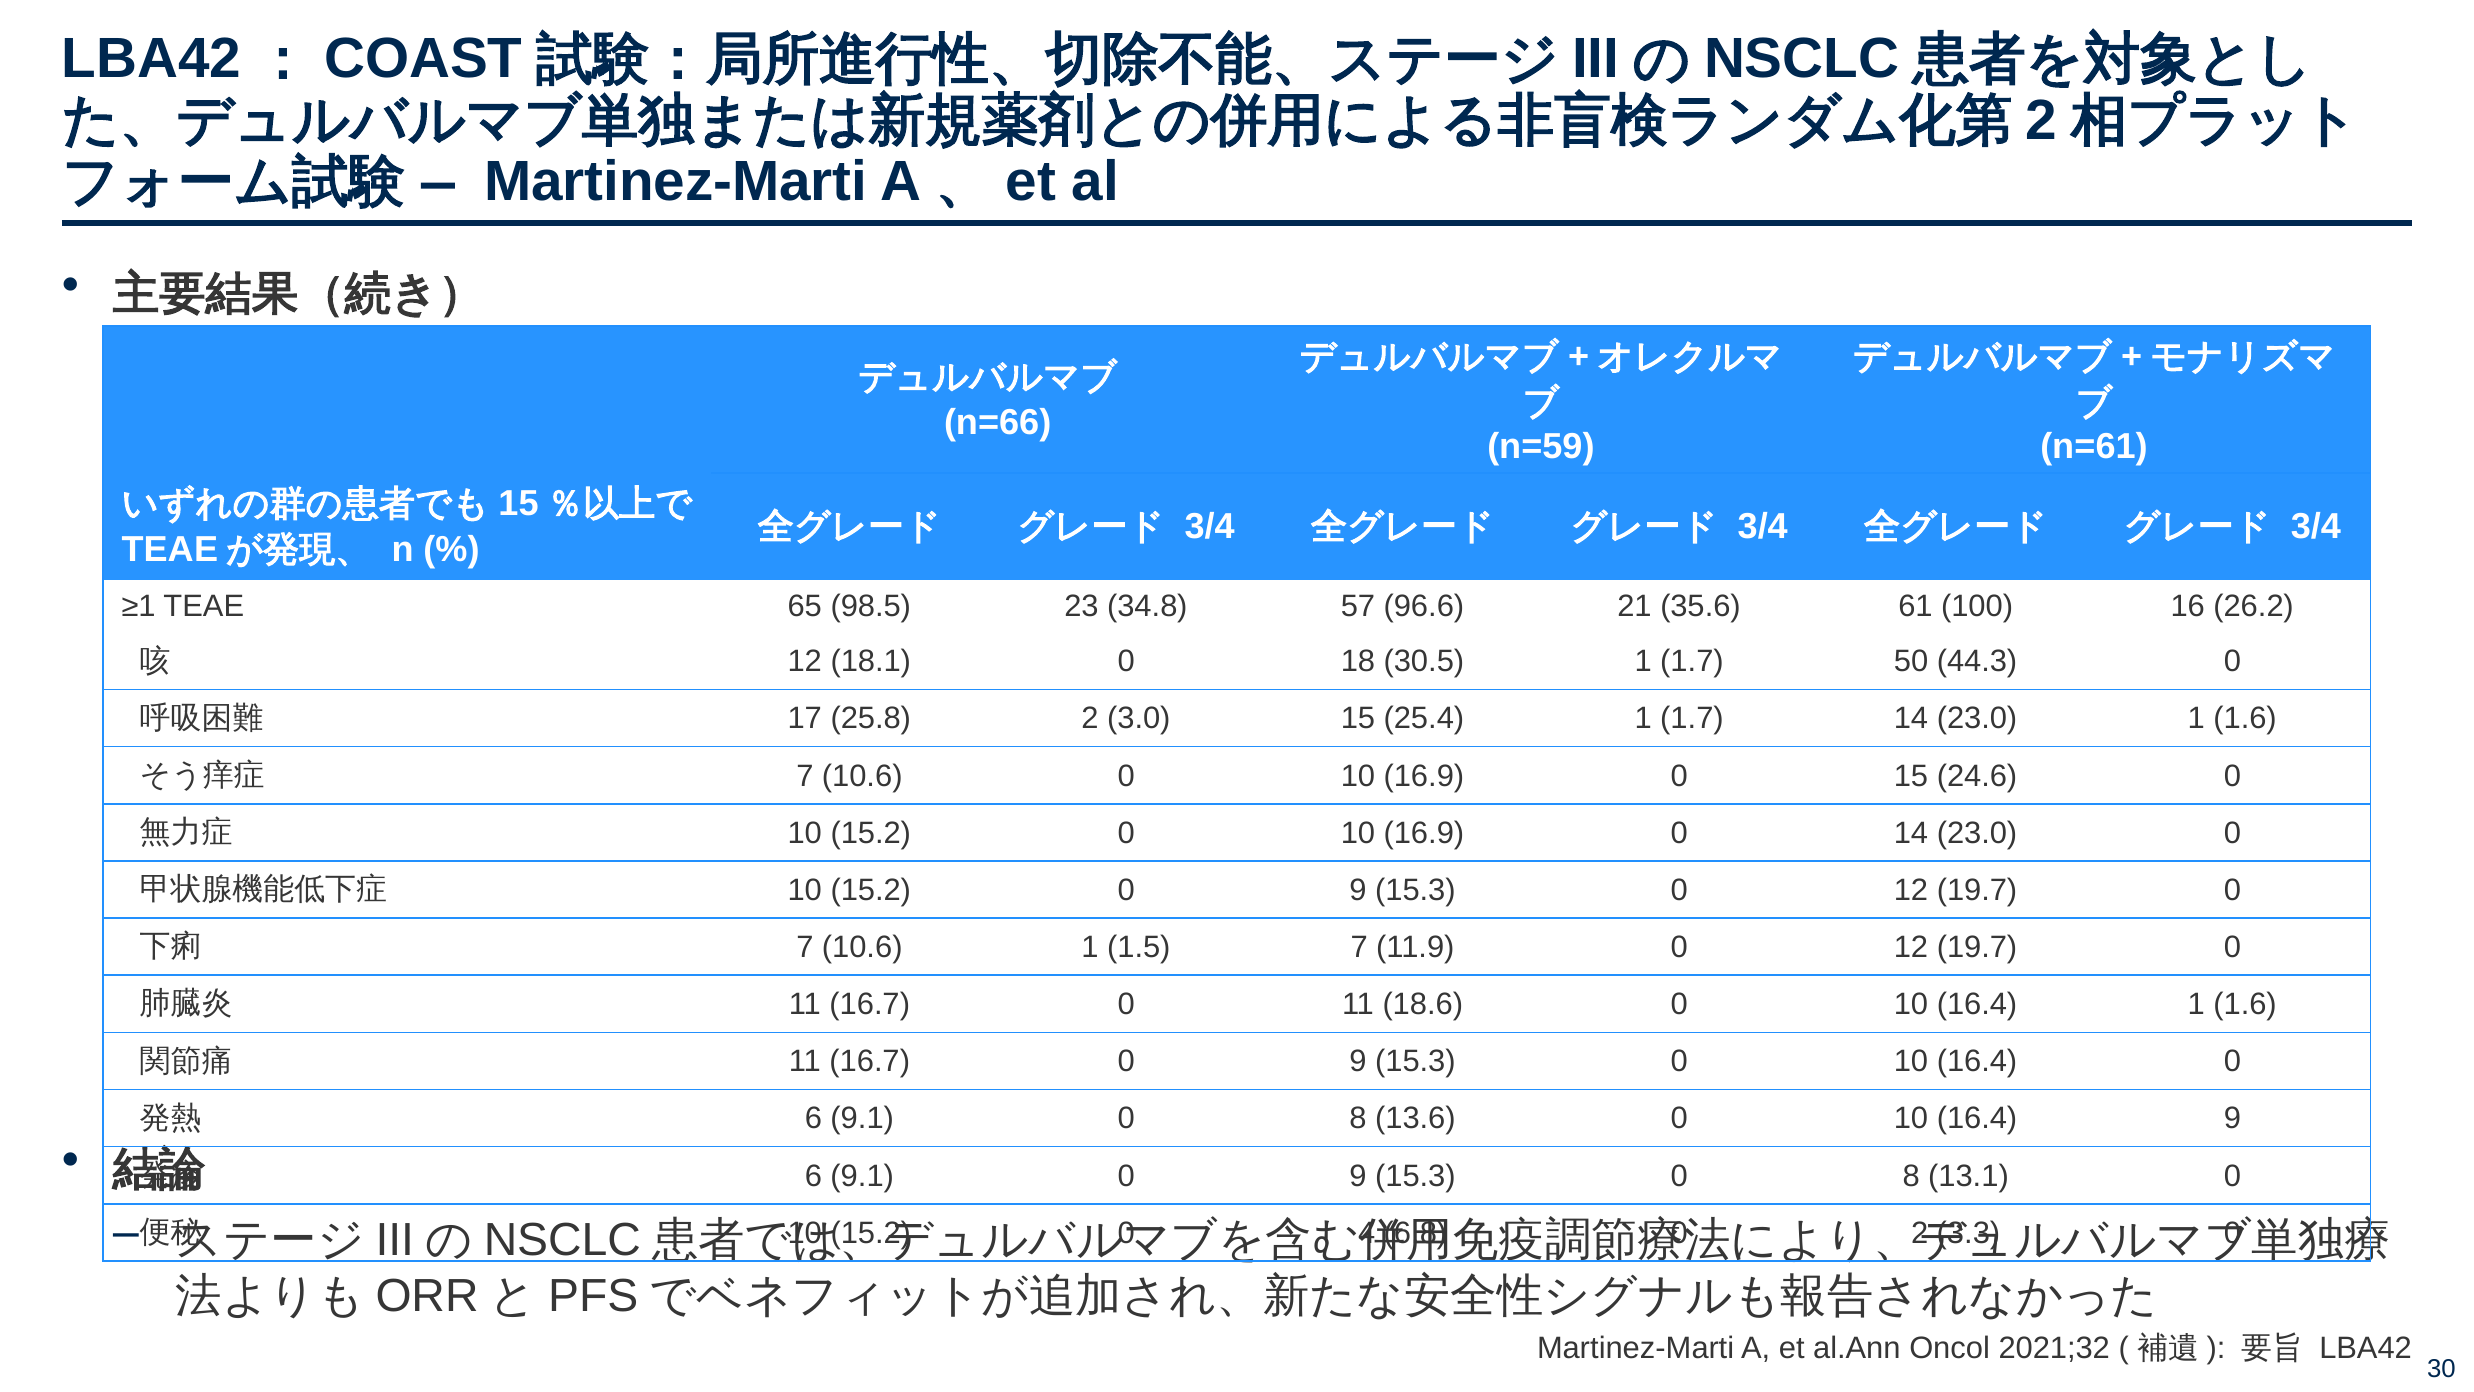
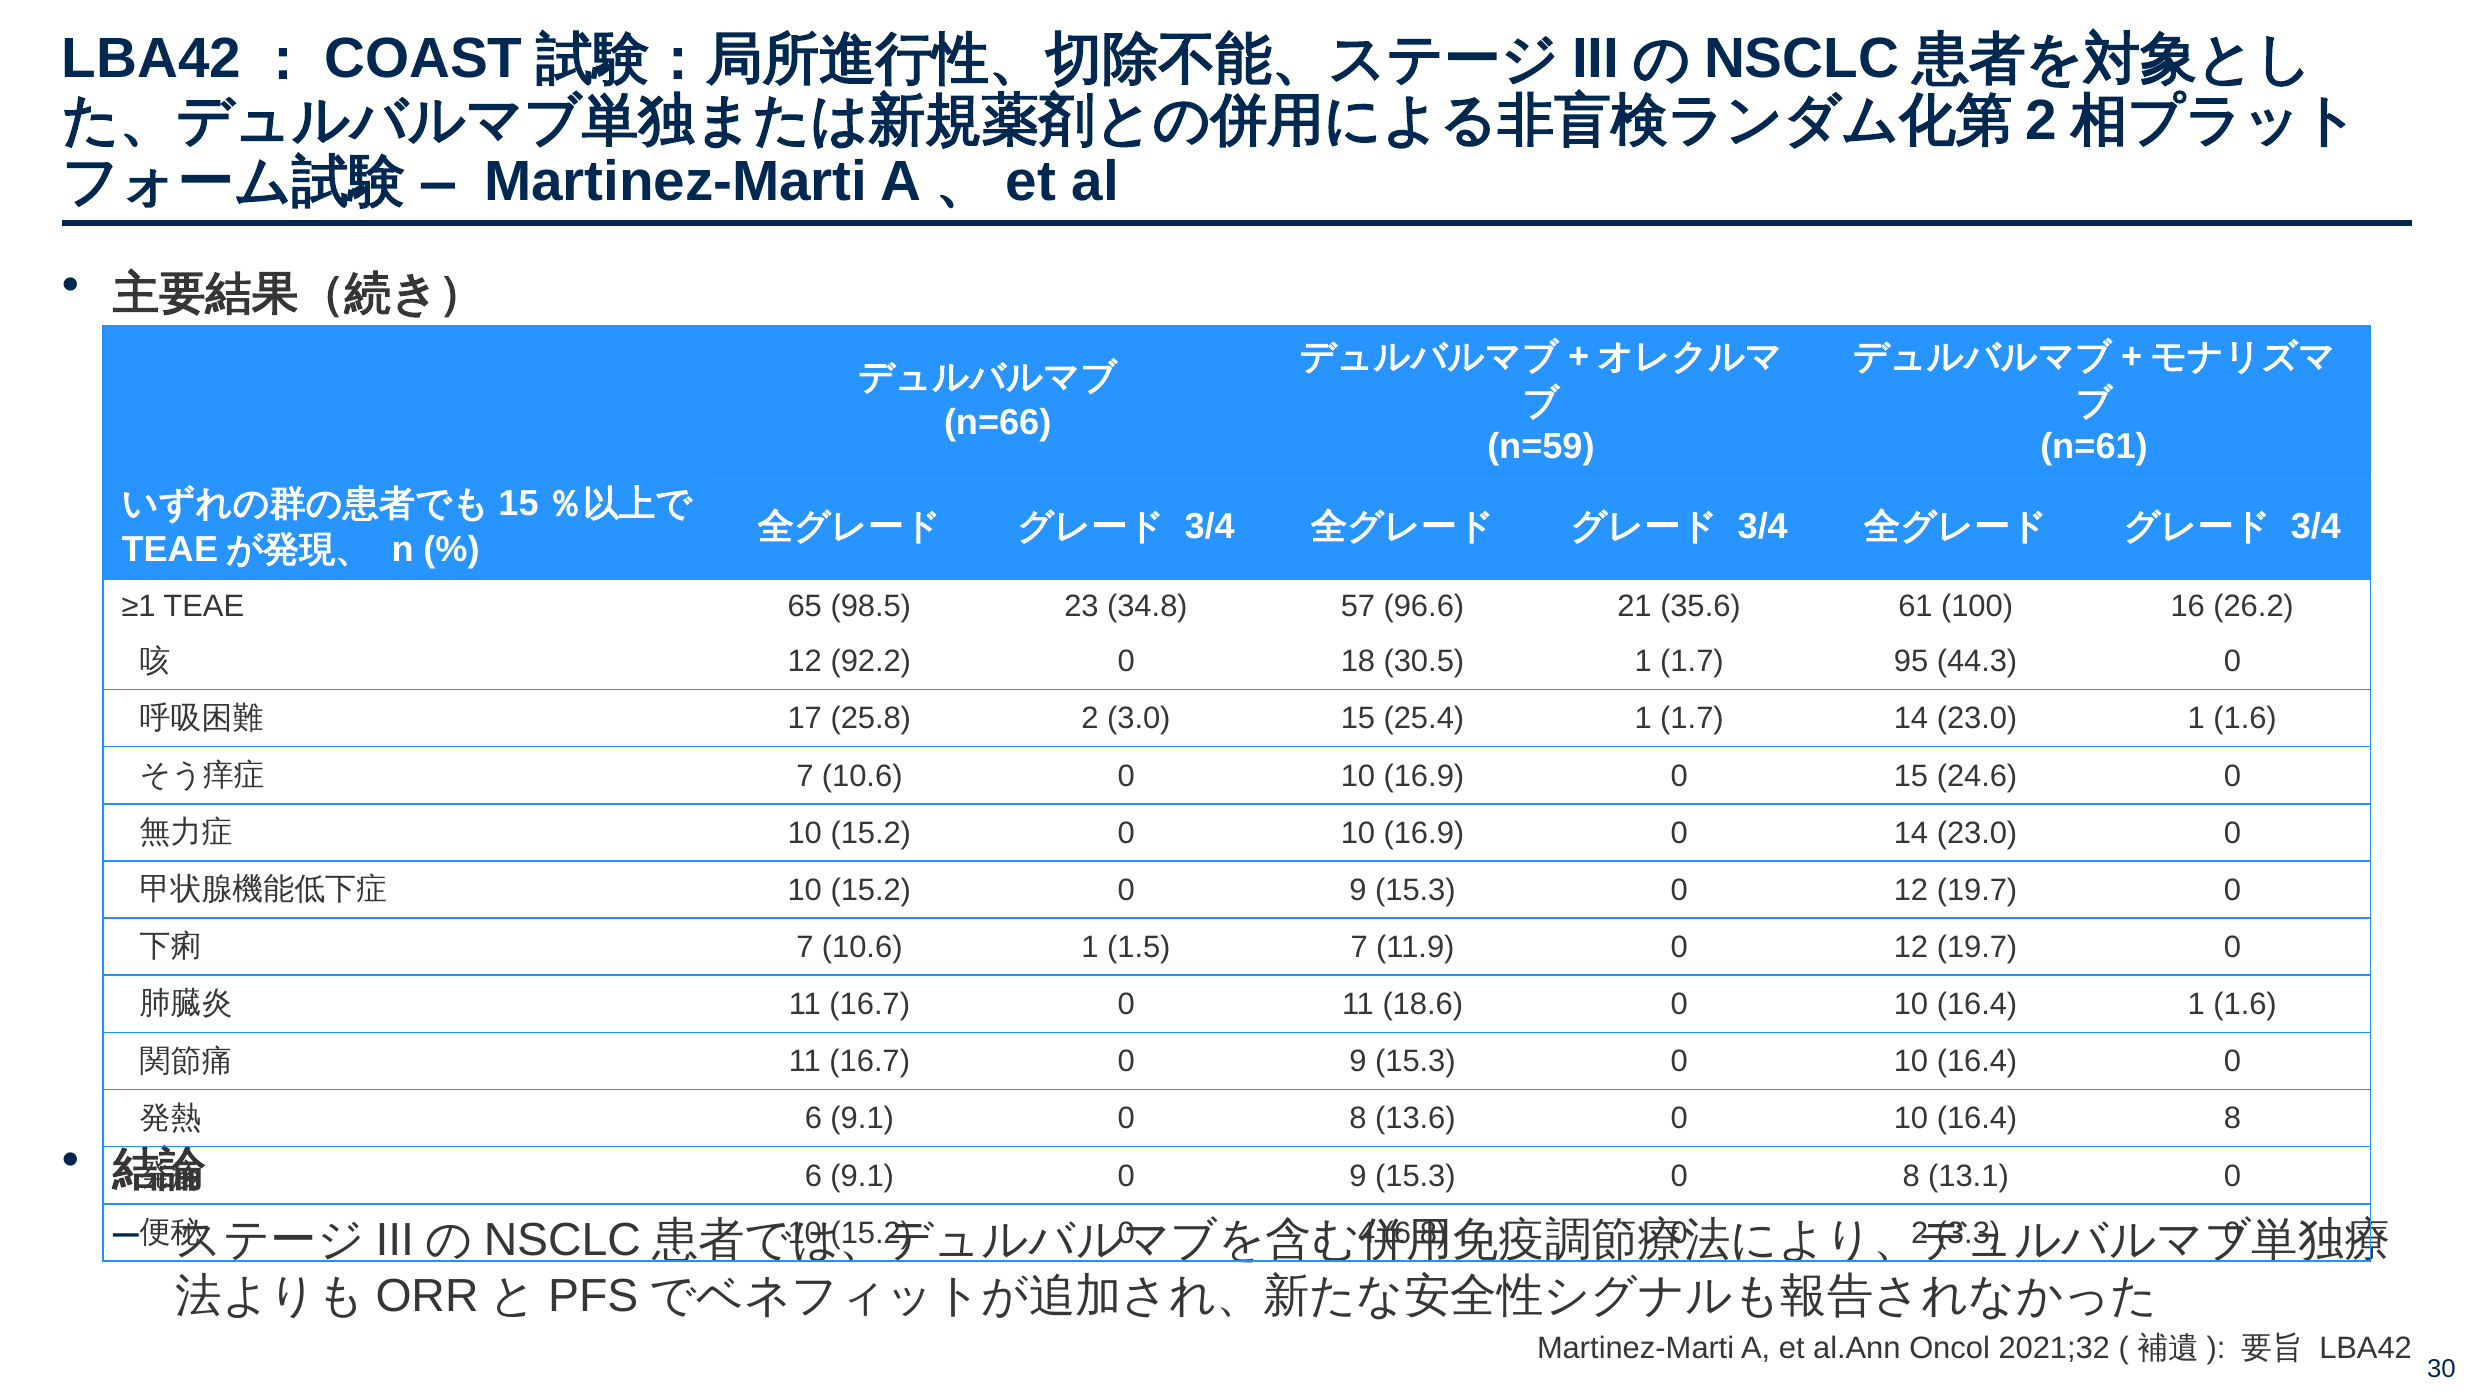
18.1: 18.1 -> 92.2
50: 50 -> 95
16.4 9: 9 -> 8
